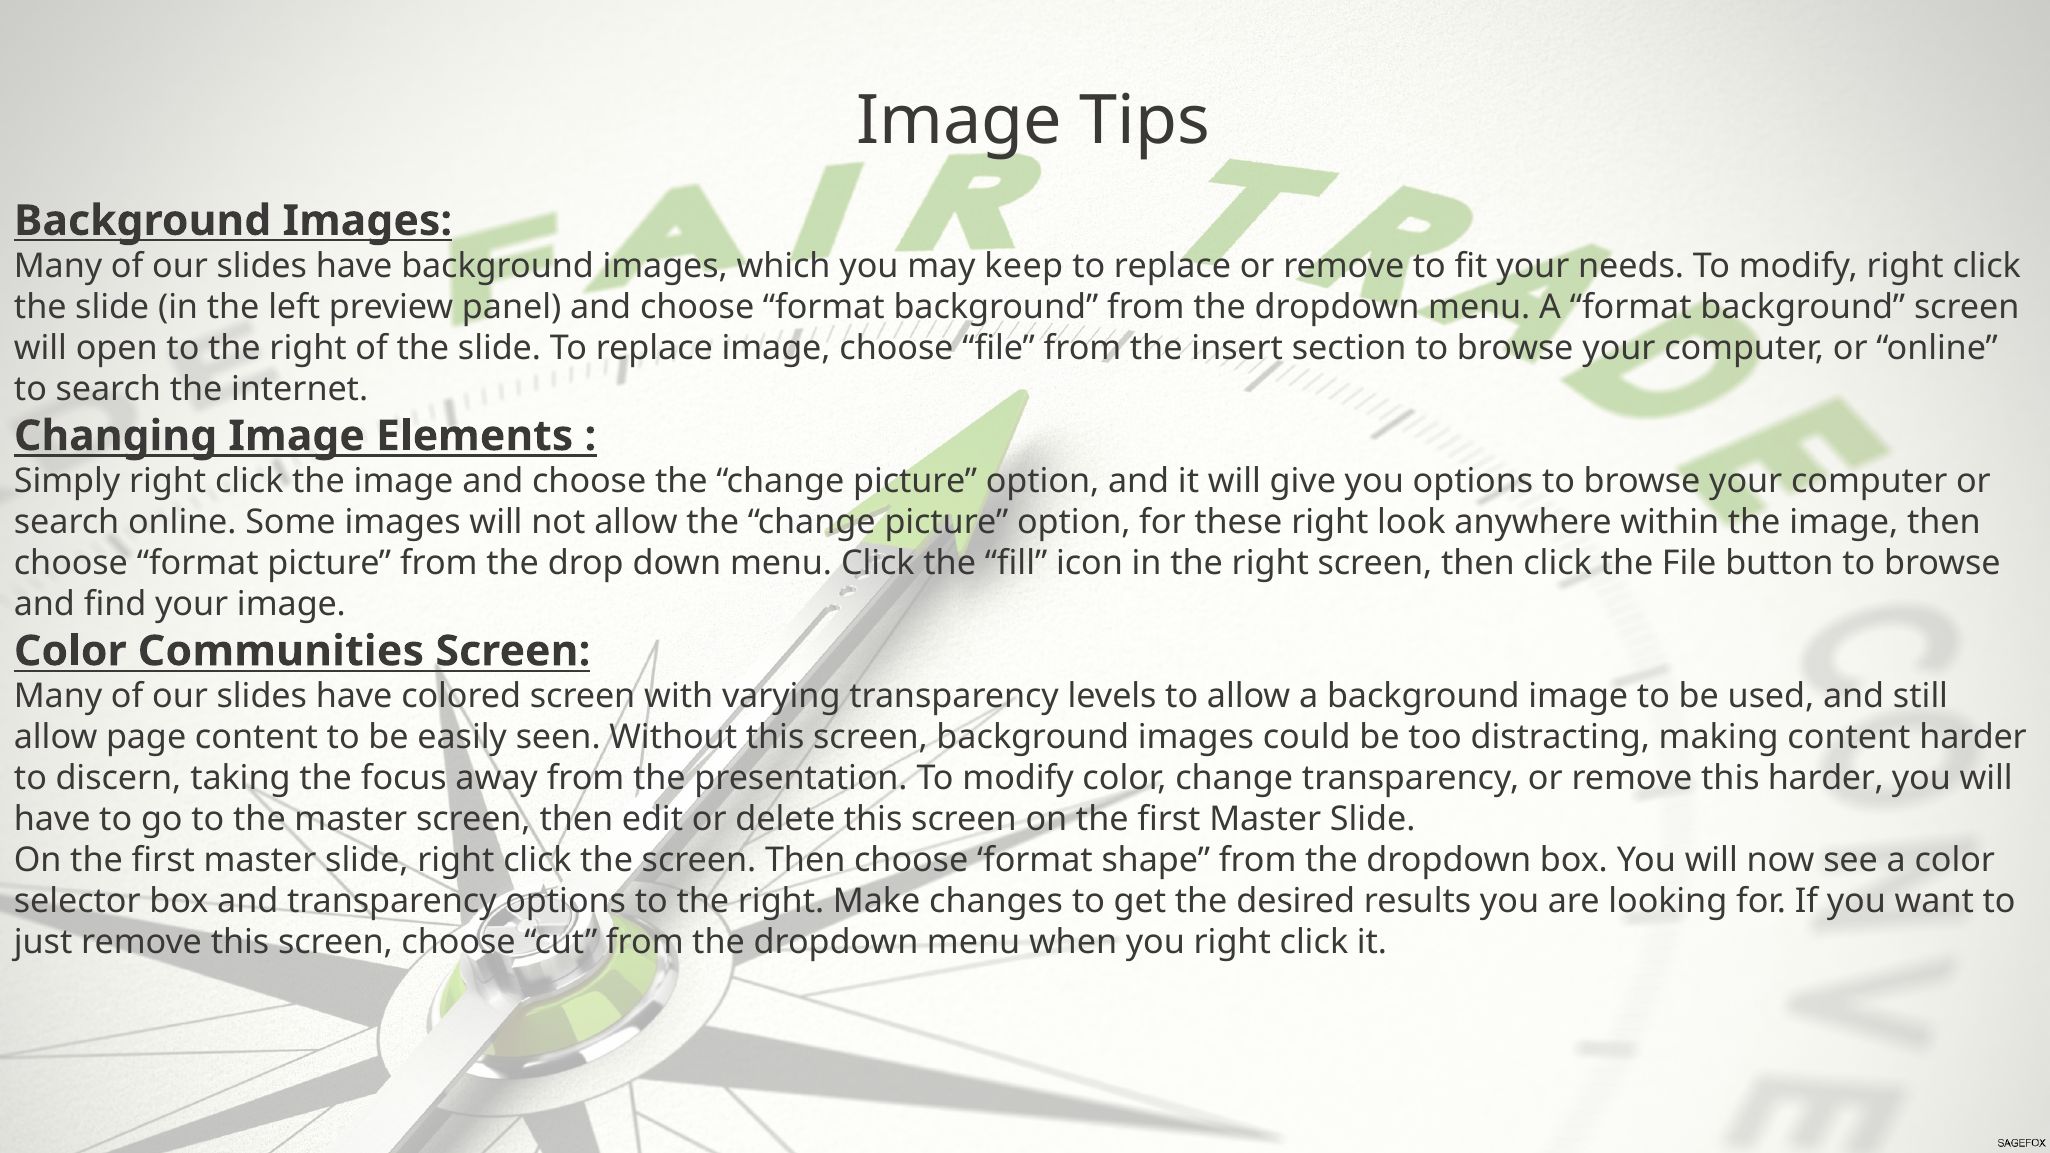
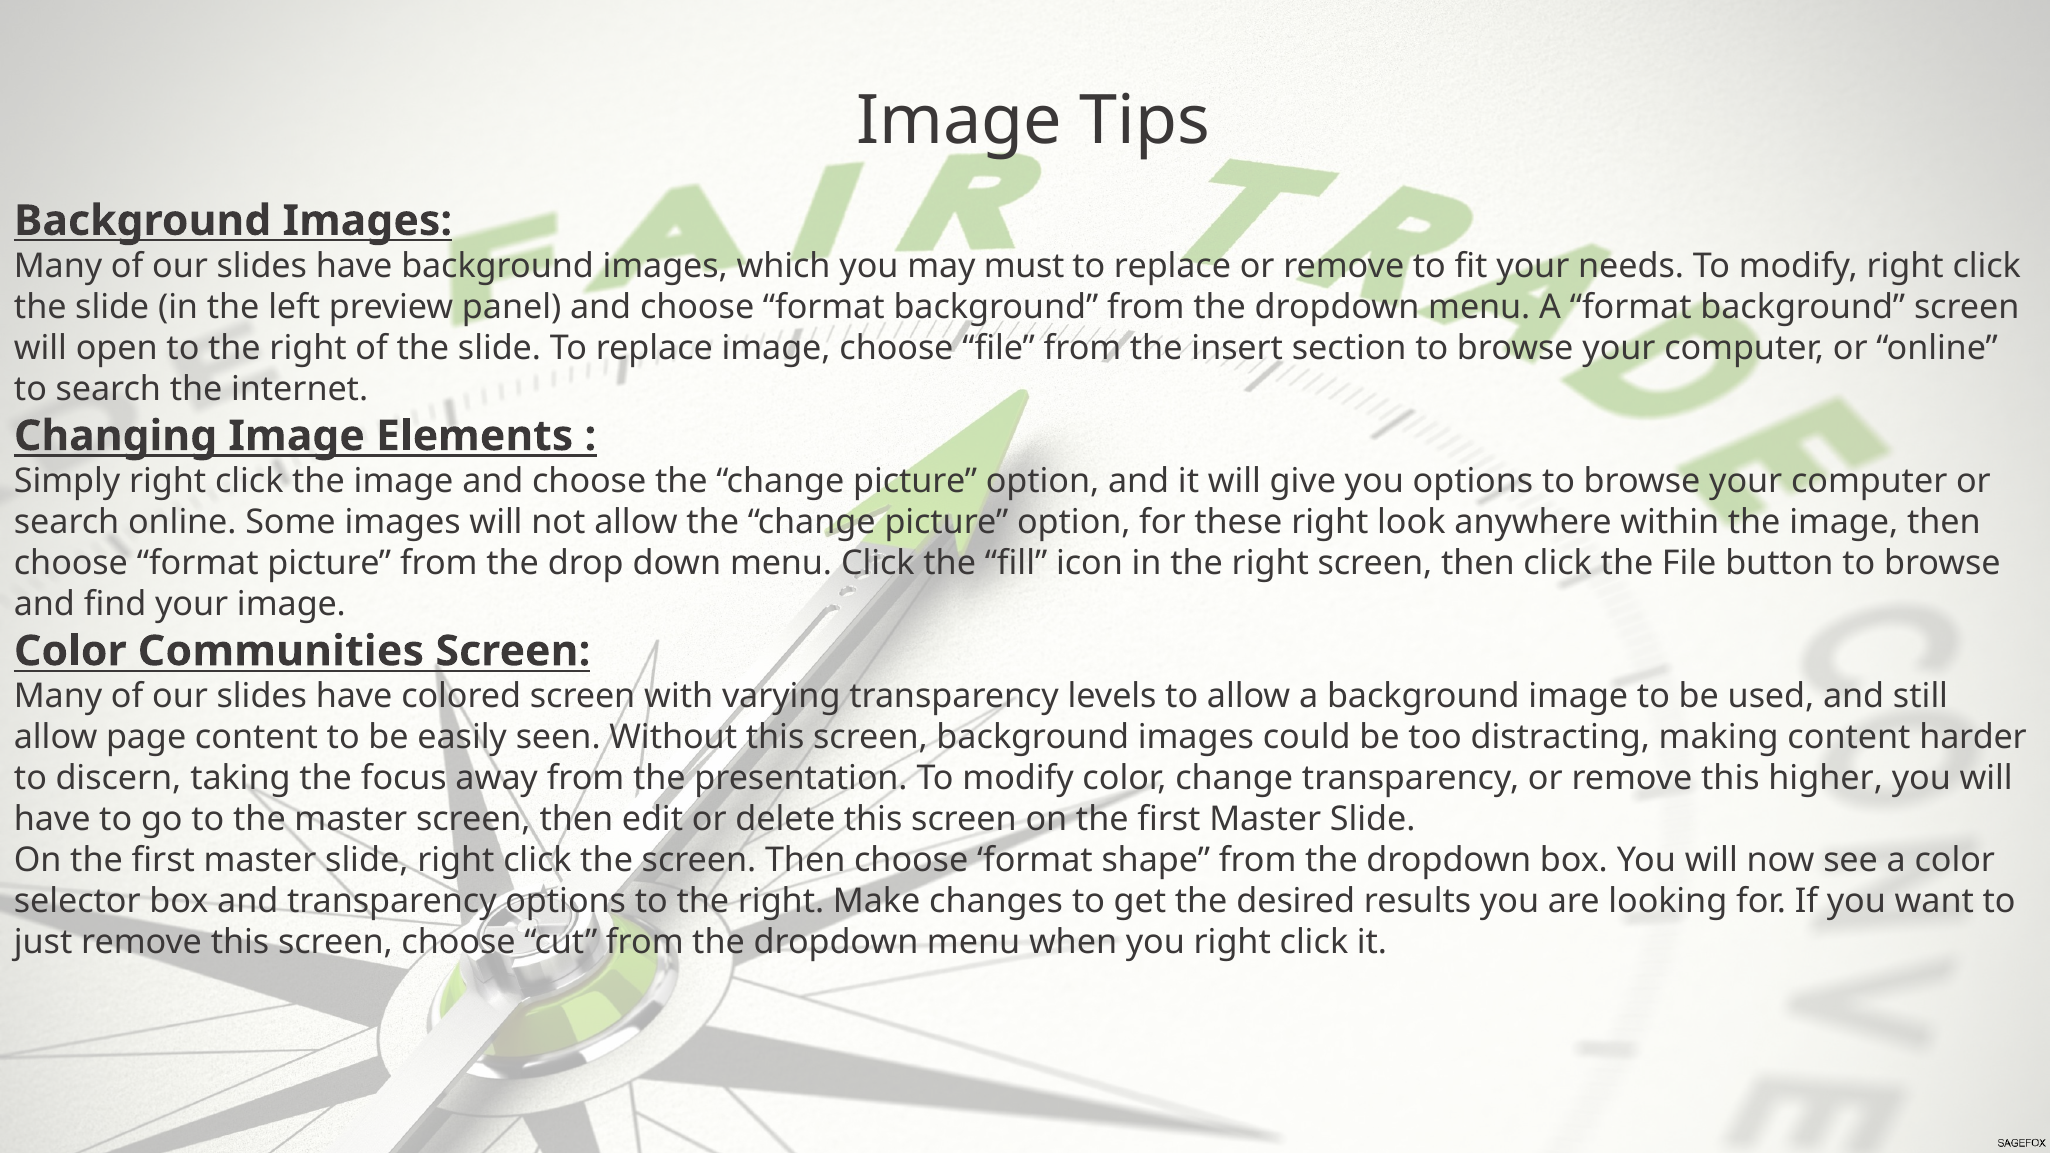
keep: keep -> must
this harder: harder -> higher
